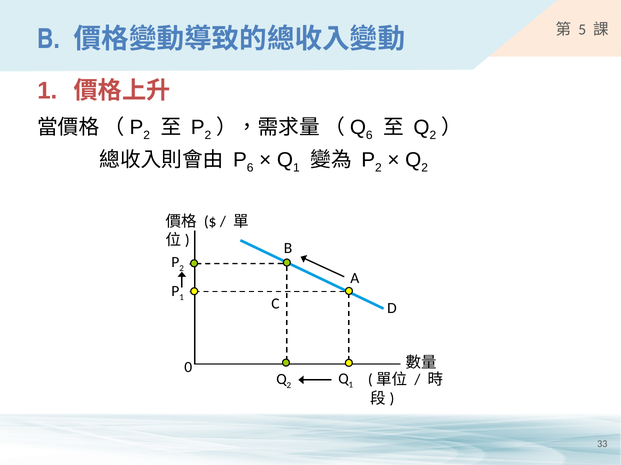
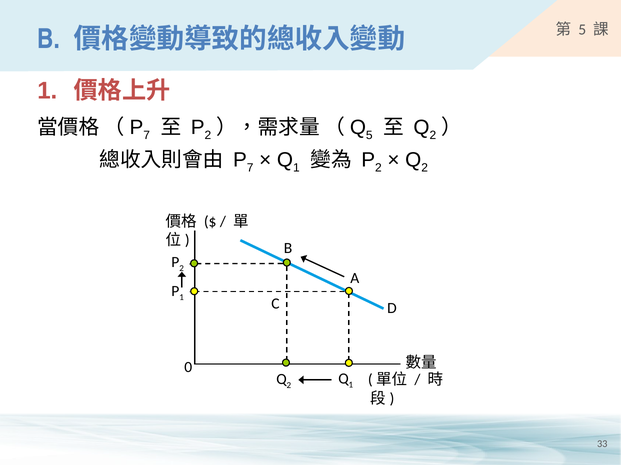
2 at (147, 136): 2 -> 7
6 at (369, 136): 6 -> 5
6 at (250, 168): 6 -> 7
